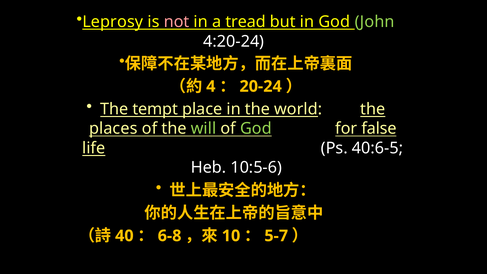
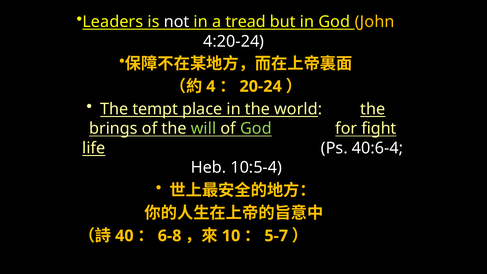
Leprosy: Leprosy -> Leaders
not colour: pink -> white
John colour: light green -> yellow
places: places -> brings
false: false -> fight
40:6-5: 40:6-5 -> 40:6-4
10:5-6: 10:5-6 -> 10:5-4
